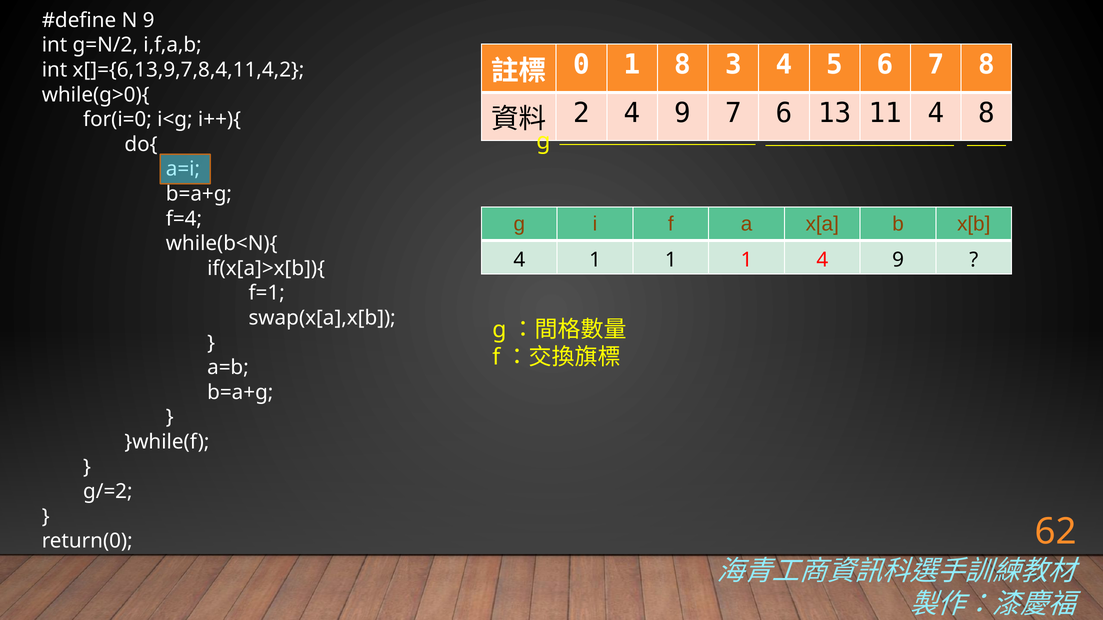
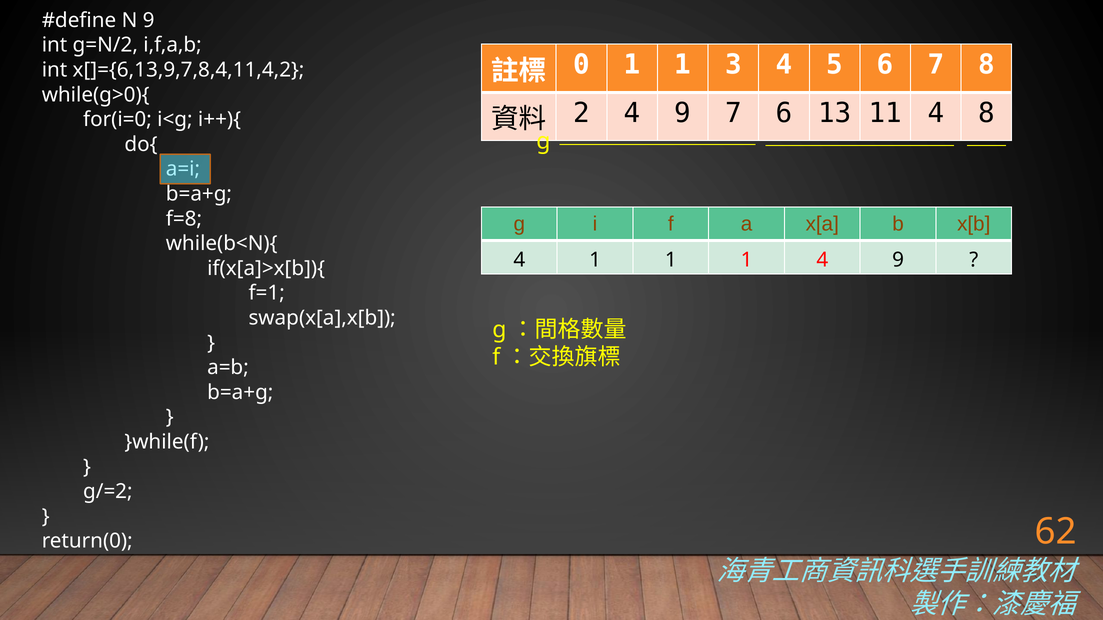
0 1 8: 8 -> 1
f=4: f=4 -> f=8
